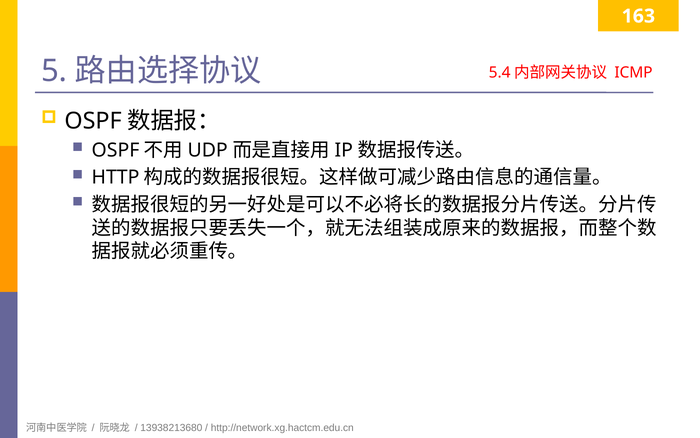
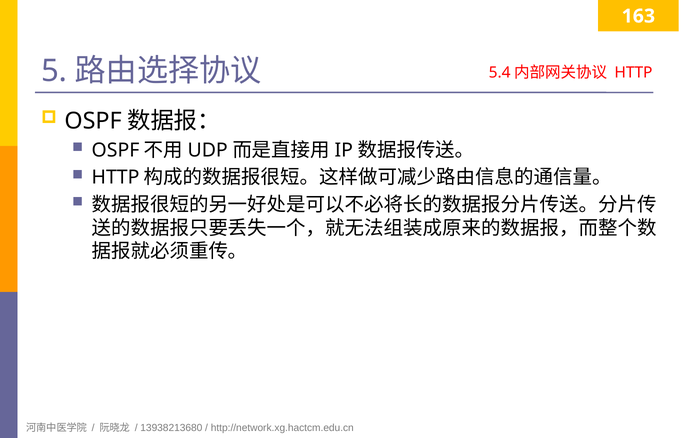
ICMP at (634, 73): ICMP -> HTTP
